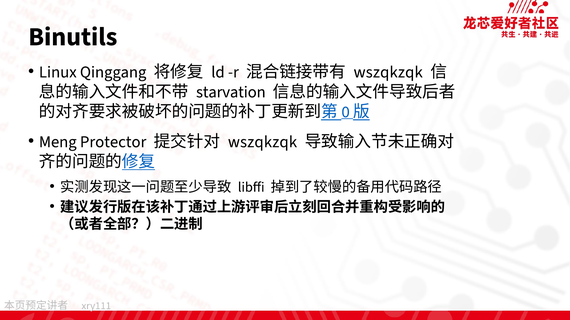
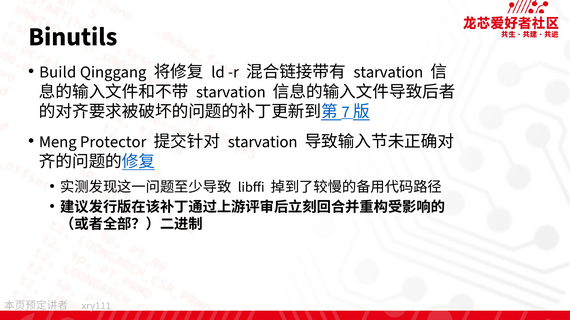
Linux: Linux -> Build
wszqkzqk at (388, 72): wszqkzqk -> starvation
0: 0 -> 7
wszqkzqk at (263, 142): wszqkzqk -> starvation
